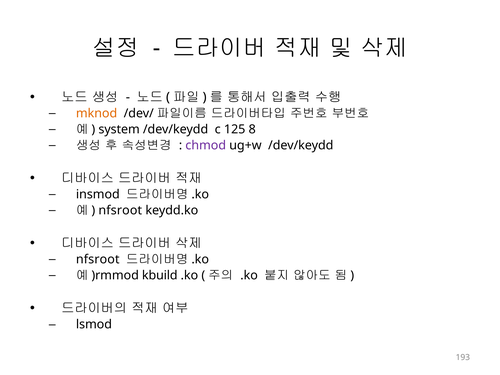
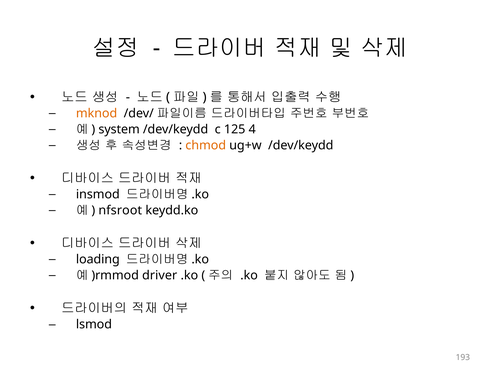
8: 8 -> 4
chmod colour: purple -> orange
nfsroot at (98, 259): nfsroot -> loading
kbuild: kbuild -> driver
